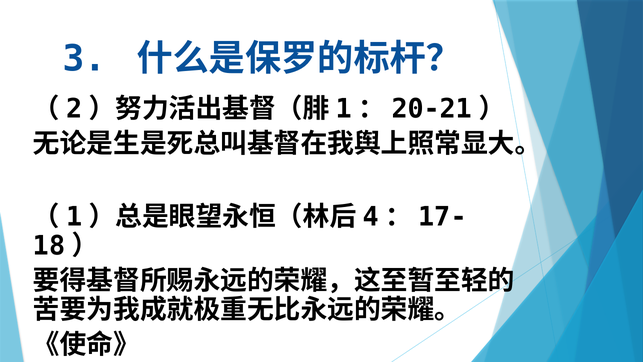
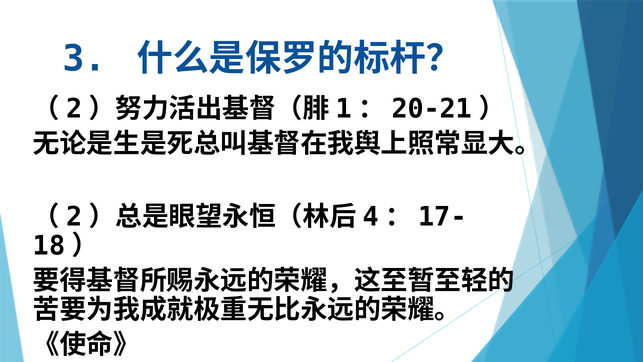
1 at (74, 217): 1 -> 2
